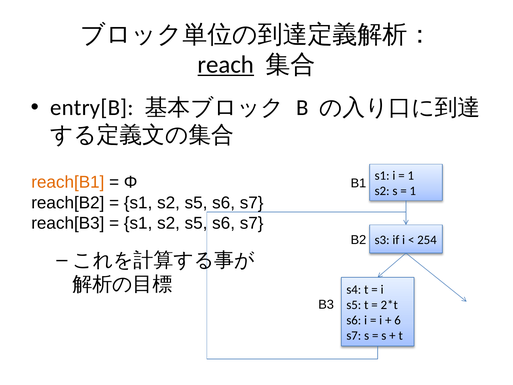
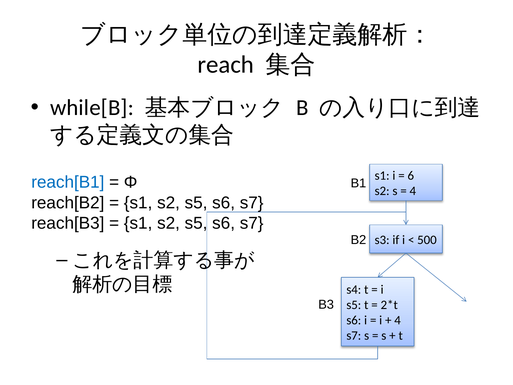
reach underline: present -> none
entry[B: entry[B -> while[B
1 at (411, 175): 1 -> 6
reach[B1 colour: orange -> blue
1 at (413, 191): 1 -> 4
254: 254 -> 500
6 at (398, 320): 6 -> 4
